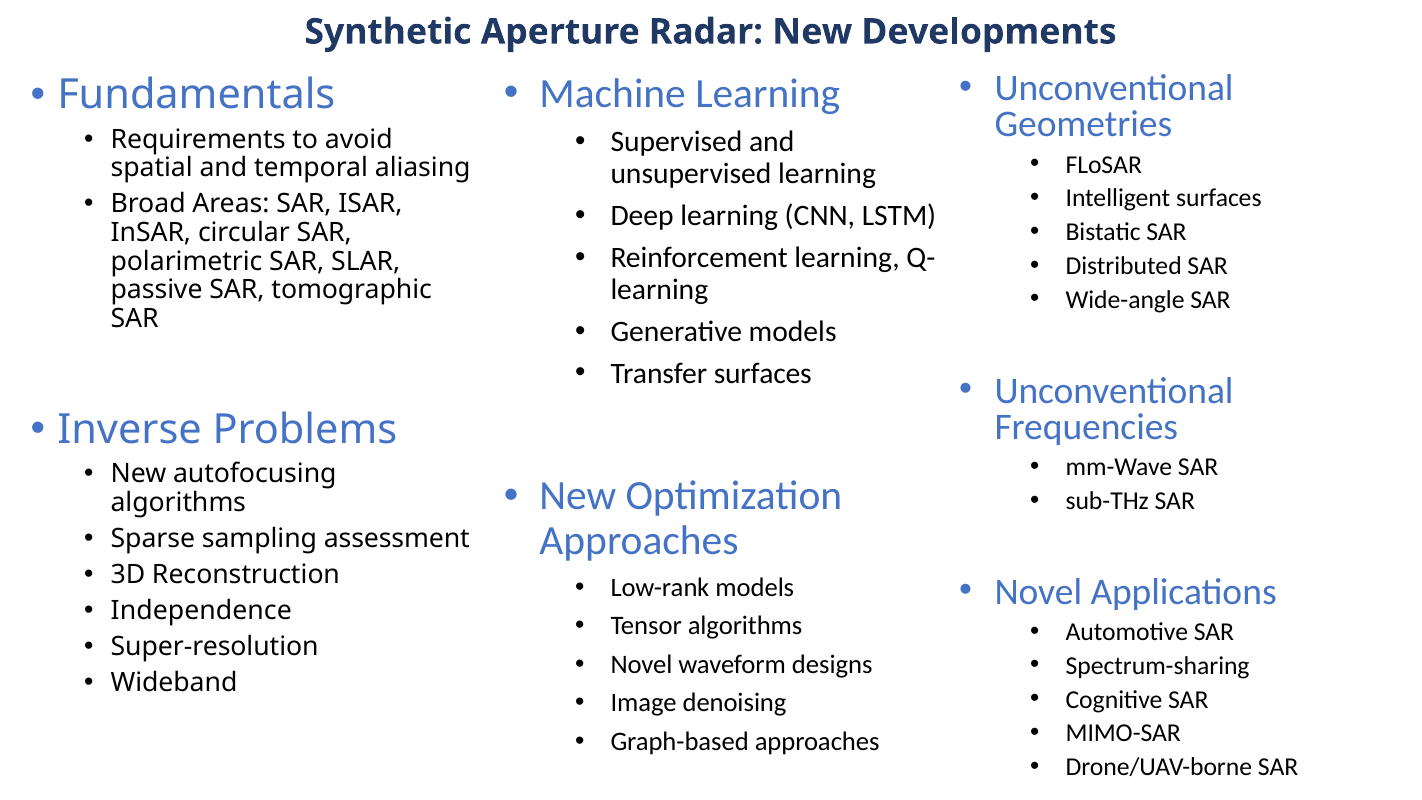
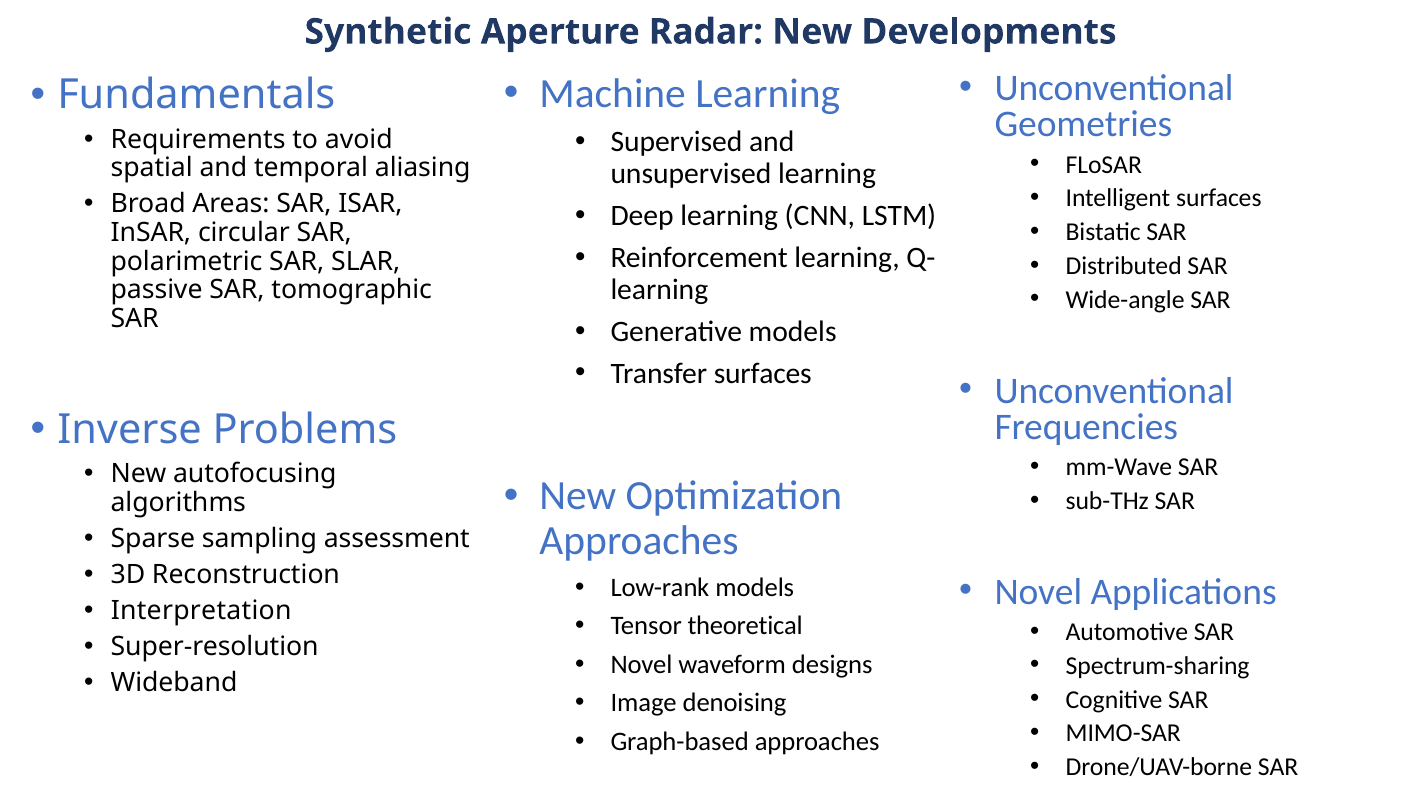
Independence: Independence -> Interpretation
Tensor algorithms: algorithms -> theoretical
